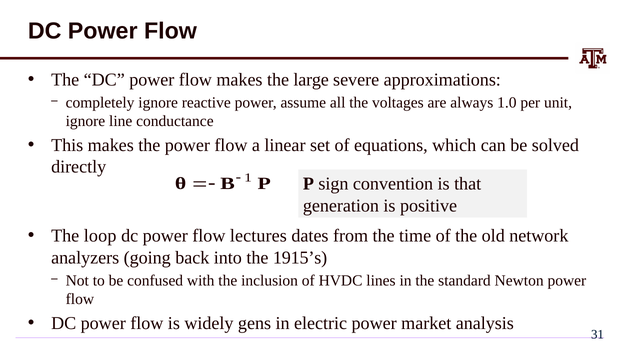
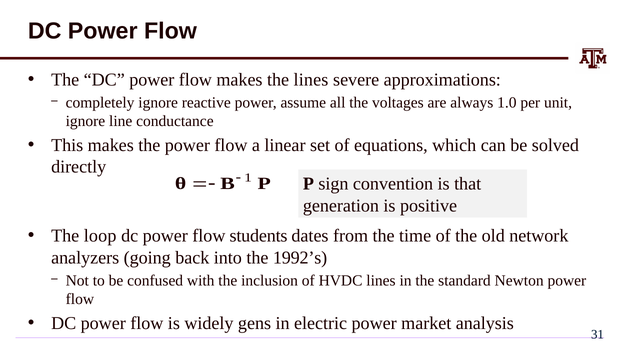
the large: large -> lines
lectures: lectures -> students
1915’s: 1915’s -> 1992’s
